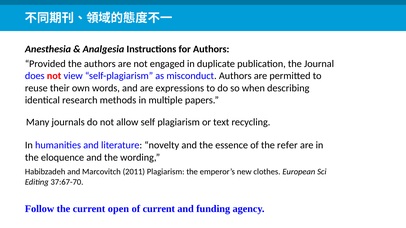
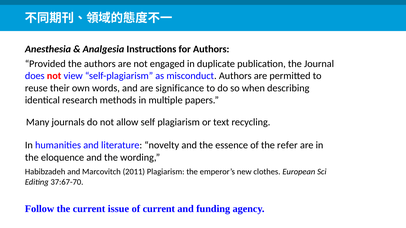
expressions: expressions -> significance
open: open -> issue
